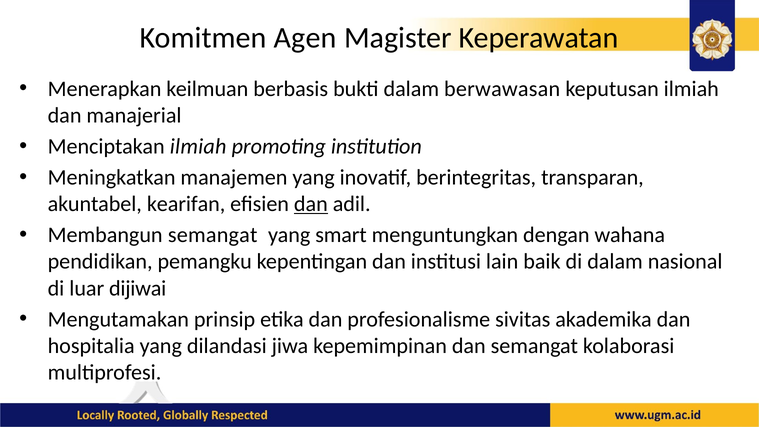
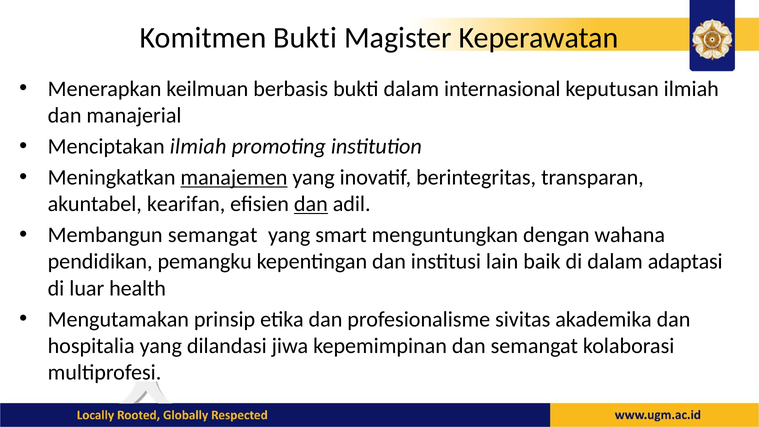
Komitmen Agen: Agen -> Bukti
berwawasan: berwawasan -> internasional
manajemen underline: none -> present
nasional: nasional -> adaptasi
dijiwai: dijiwai -> health
